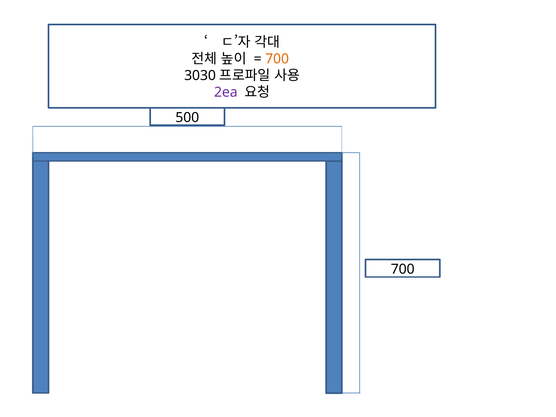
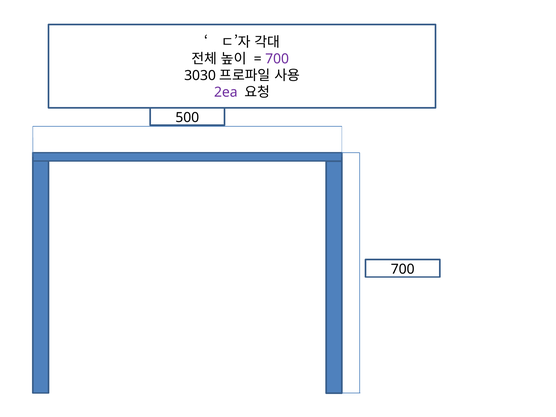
700 at (277, 59) colour: orange -> purple
